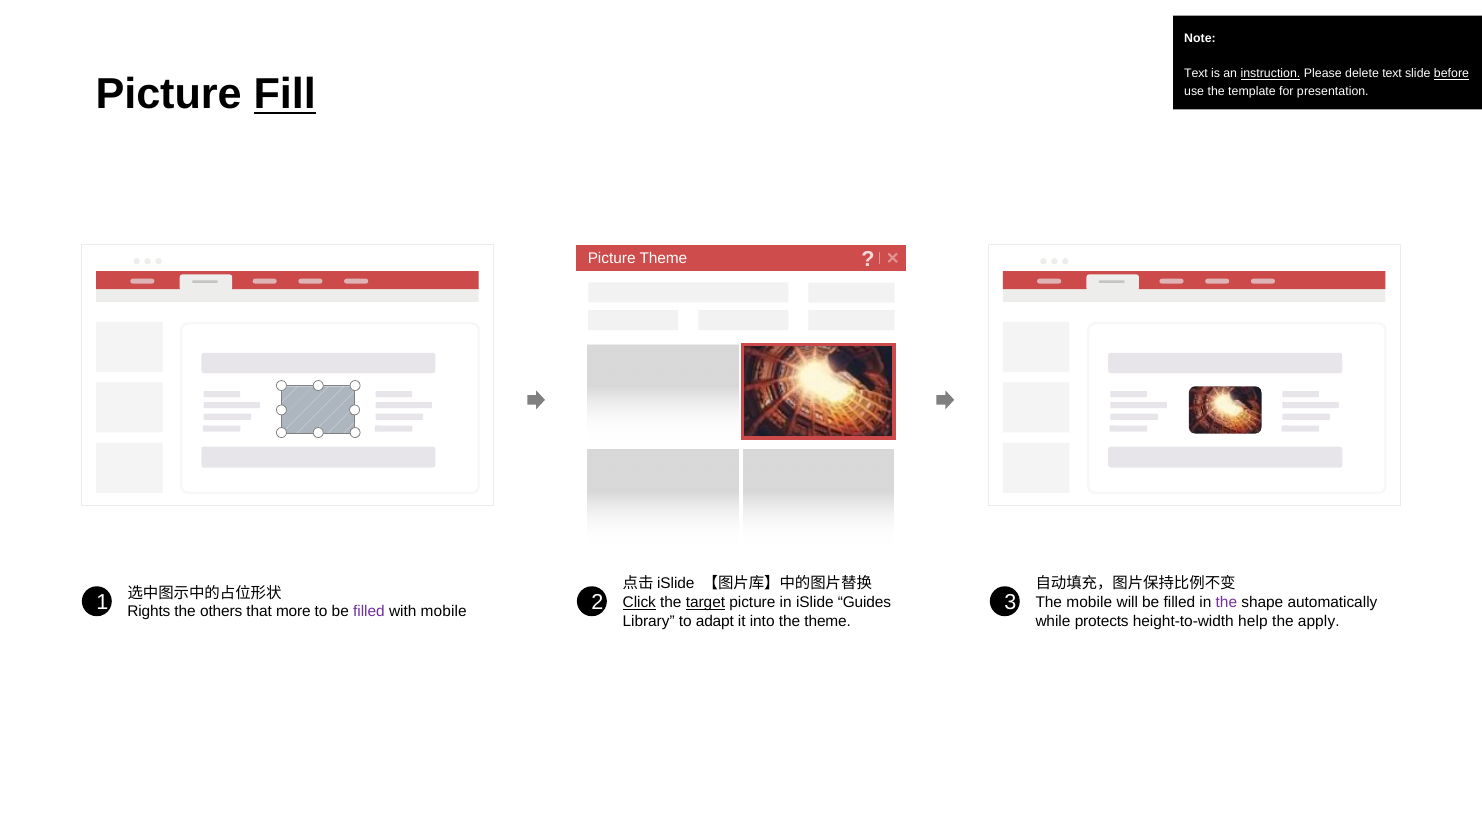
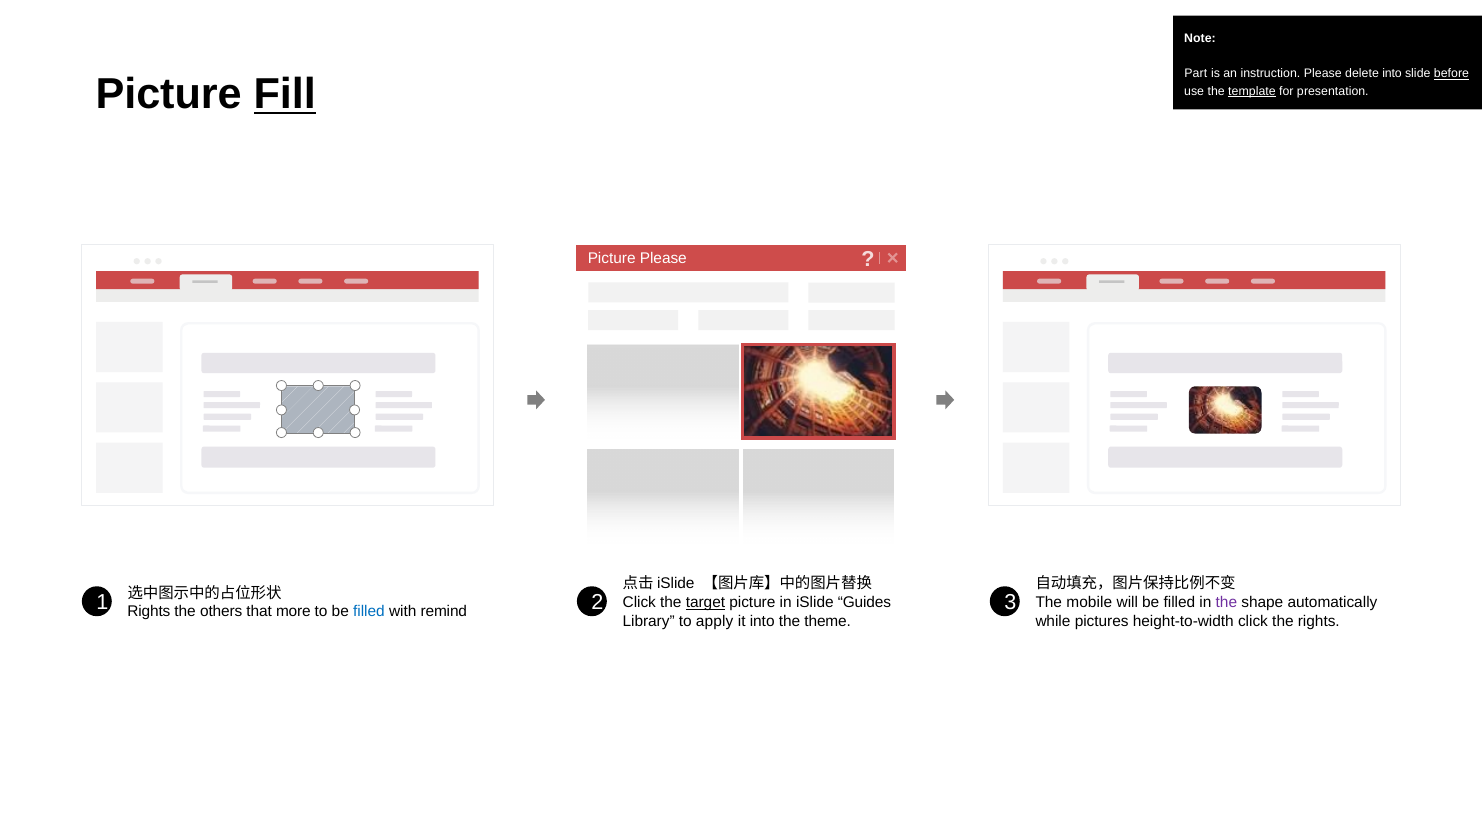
Text at (1196, 74): Text -> Part
instruction underline: present -> none
delete text: text -> into
template underline: none -> present
Picture Theme: Theme -> Please
Click at (639, 602) underline: present -> none
filled at (369, 611) colour: purple -> blue
with mobile: mobile -> remind
adapt: adapt -> apply
protects: protects -> pictures
height-to-width help: help -> click
the apply: apply -> rights
